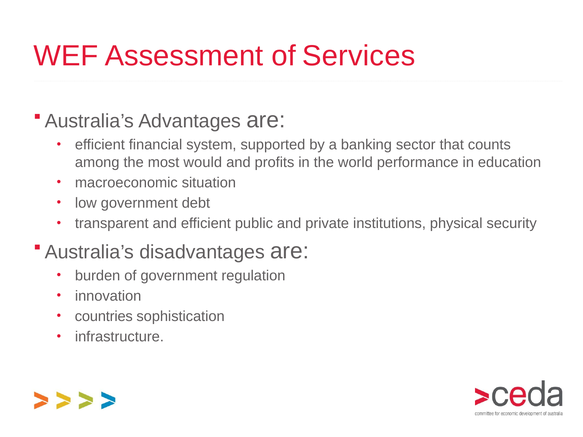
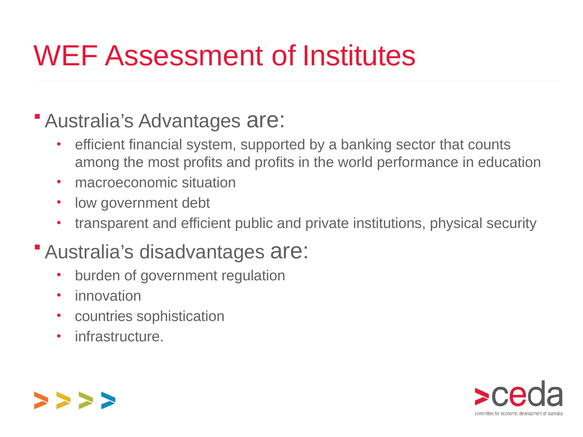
Services: Services -> Institutes
most would: would -> profits
